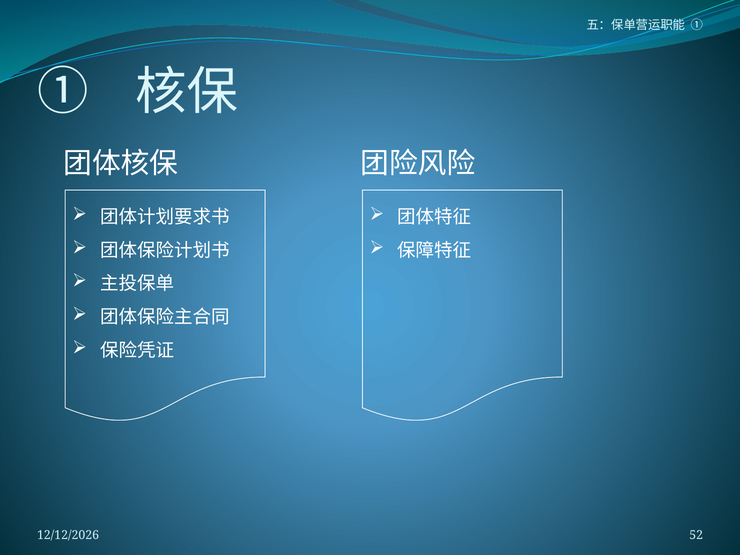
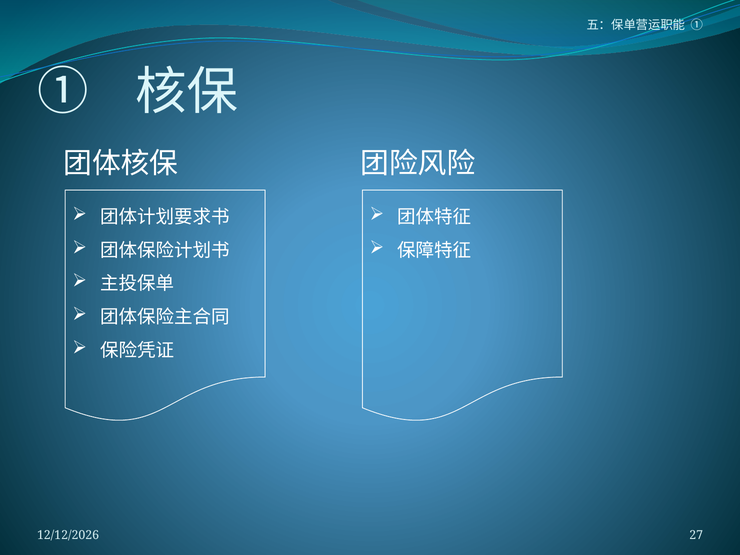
52: 52 -> 27
